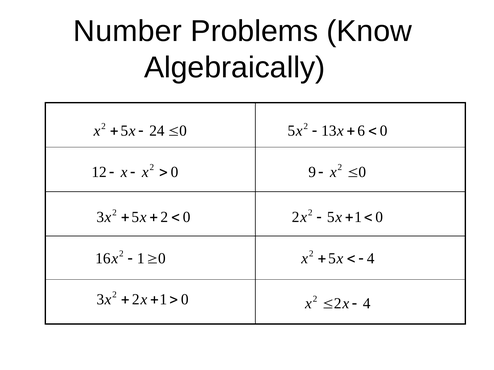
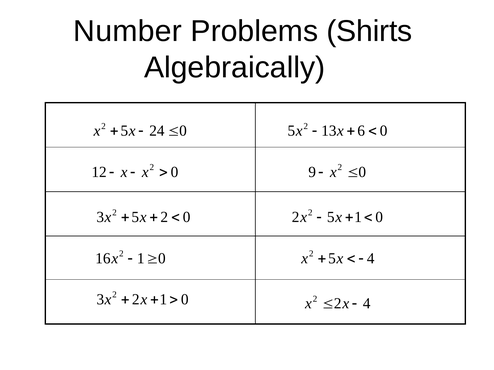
Know: Know -> Shirts
